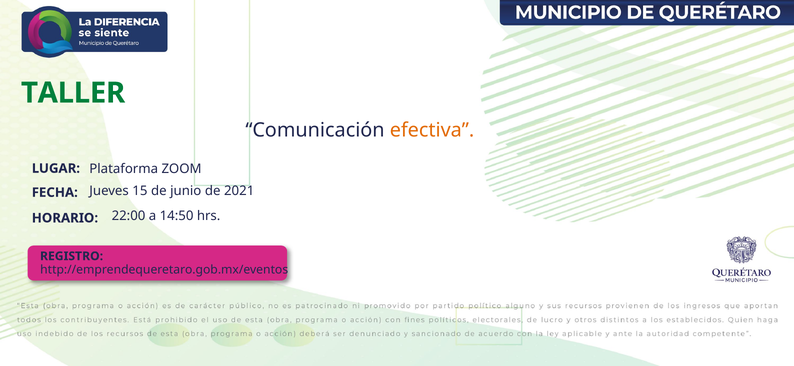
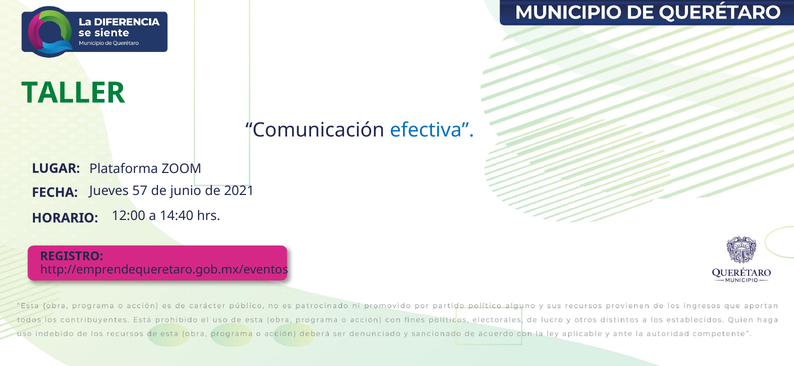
efectiva colour: orange -> blue
15: 15 -> 57
22:00: 22:00 -> 12:00
14:50: 14:50 -> 14:40
